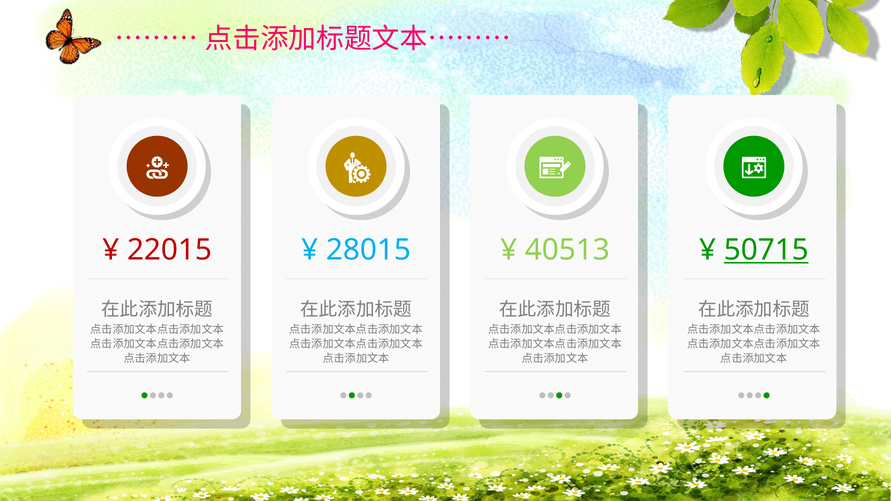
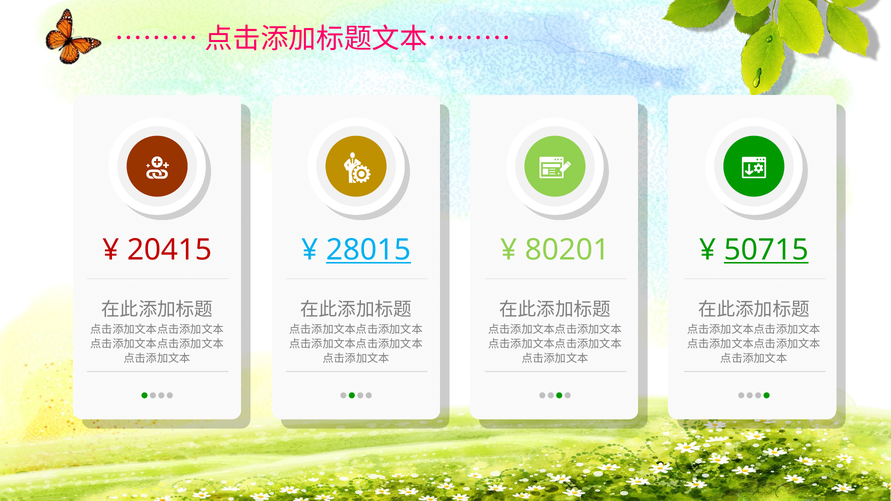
22015: 22015 -> 20415
28015 underline: none -> present
40513: 40513 -> 80201
